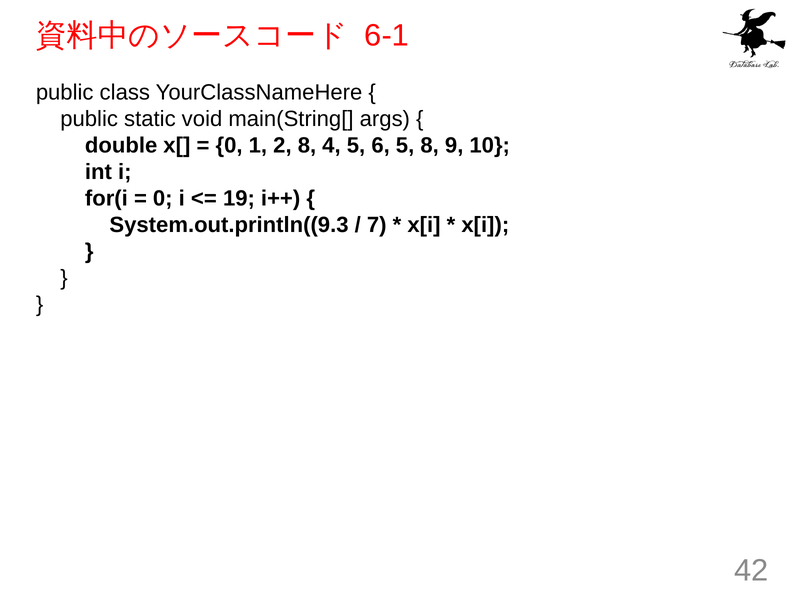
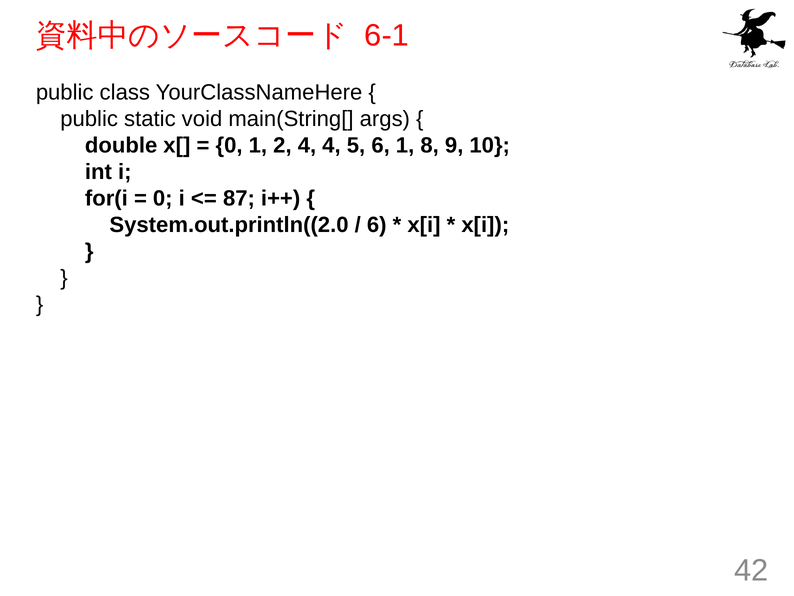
2 8: 8 -> 4
6 5: 5 -> 1
19: 19 -> 87
System.out.println((9.3: System.out.println((9.3 -> System.out.println((2.0
7 at (377, 225): 7 -> 6
